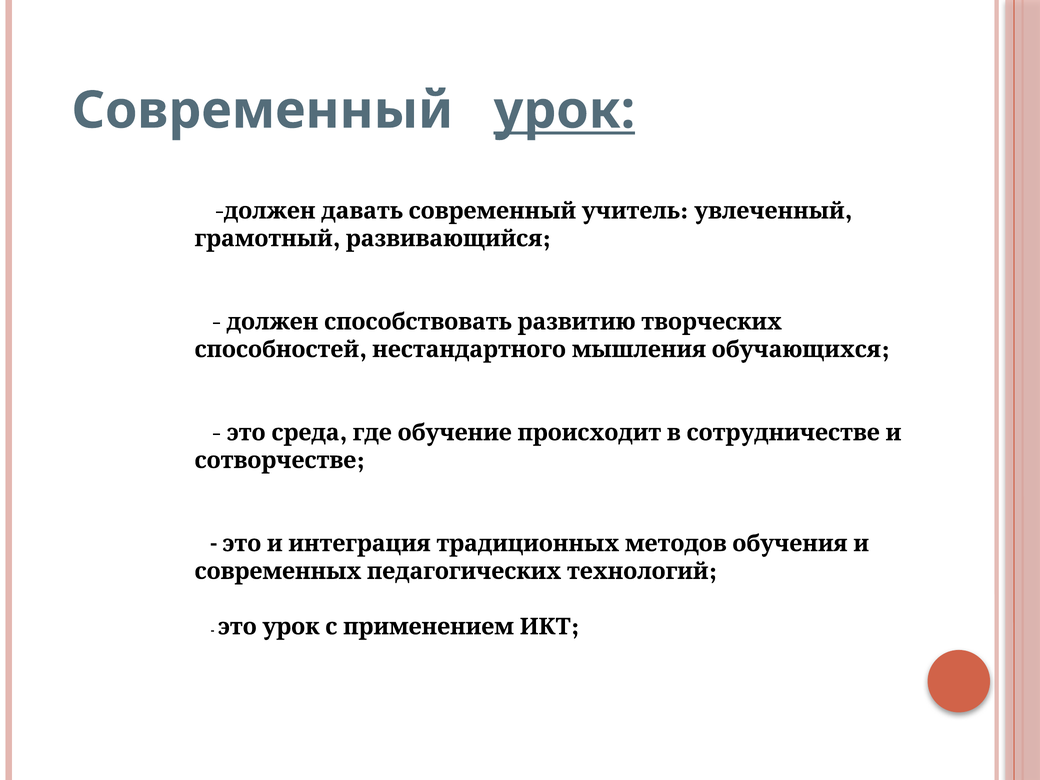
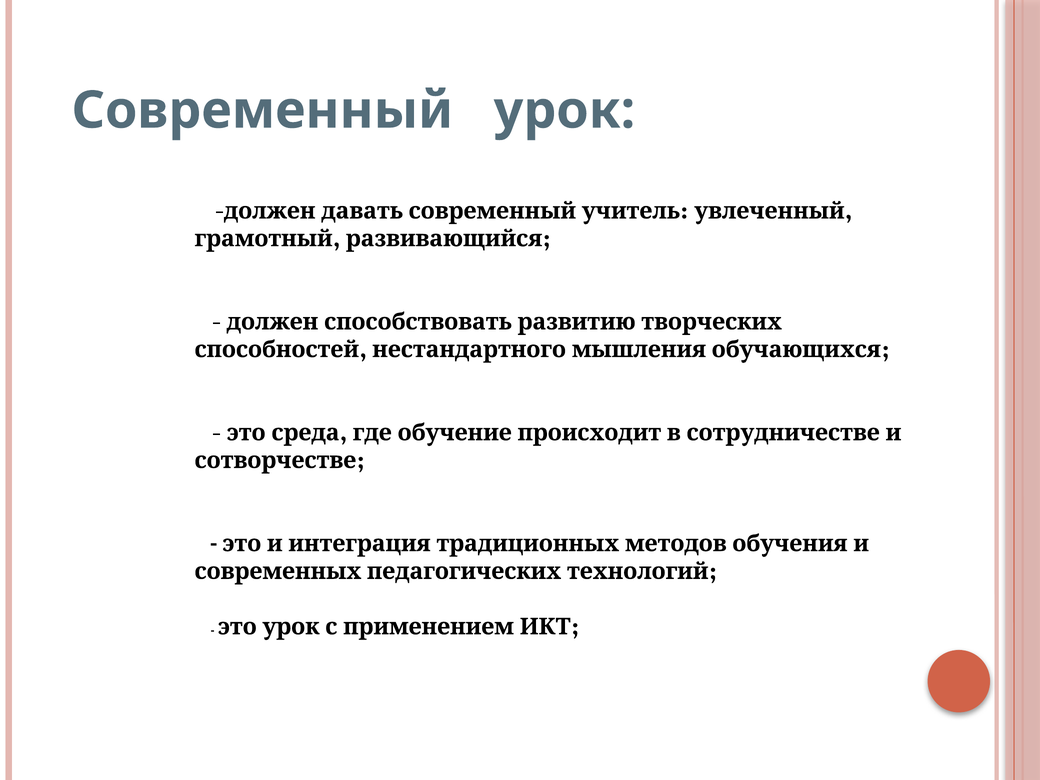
урок underline: present -> none
